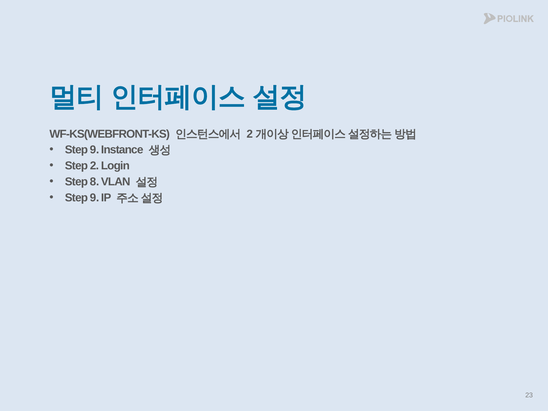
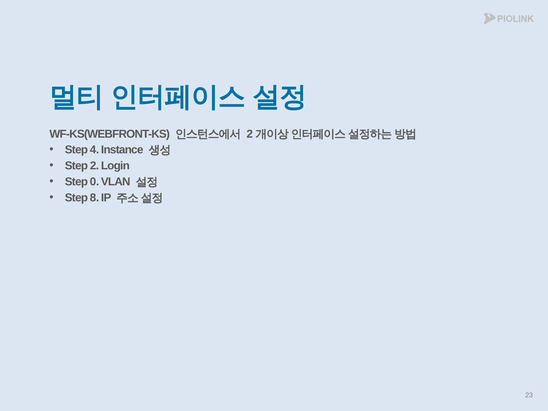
9 at (94, 150): 9 -> 4
8: 8 -> 0
9 at (94, 198): 9 -> 8
